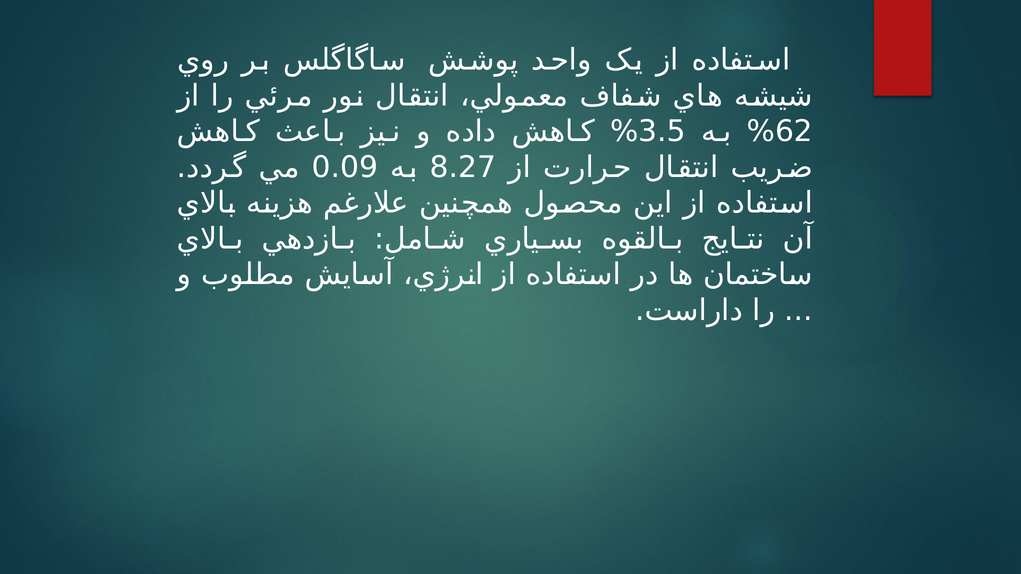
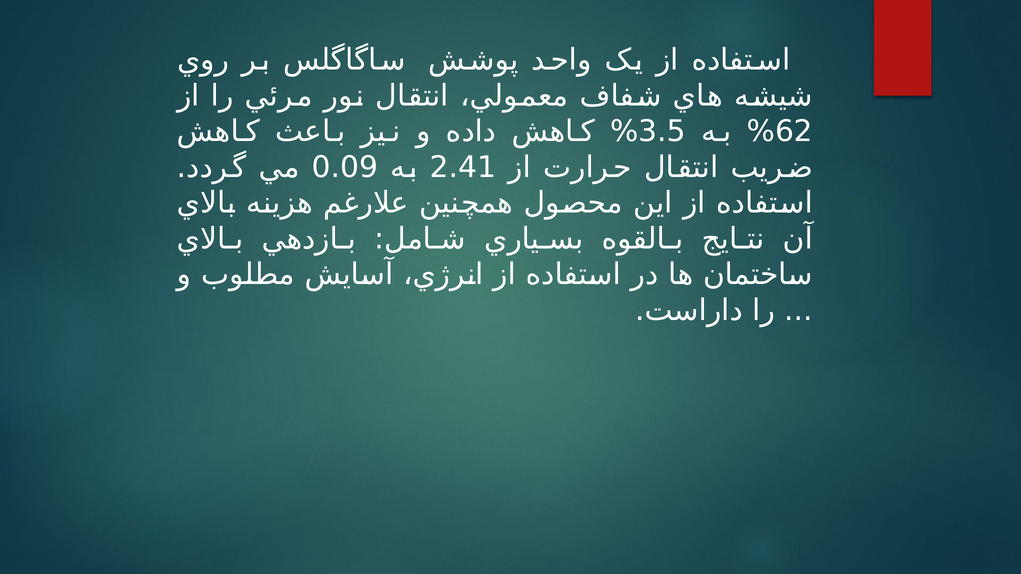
8.27: 8.27 -> 2.41
